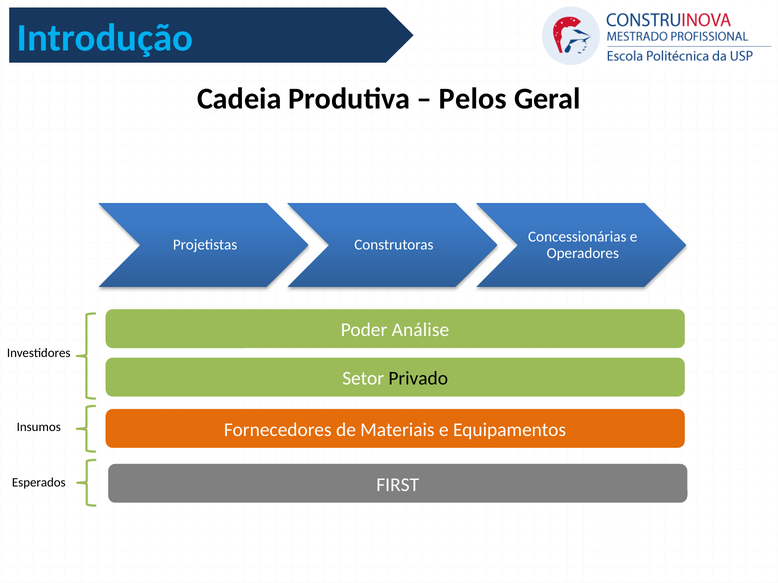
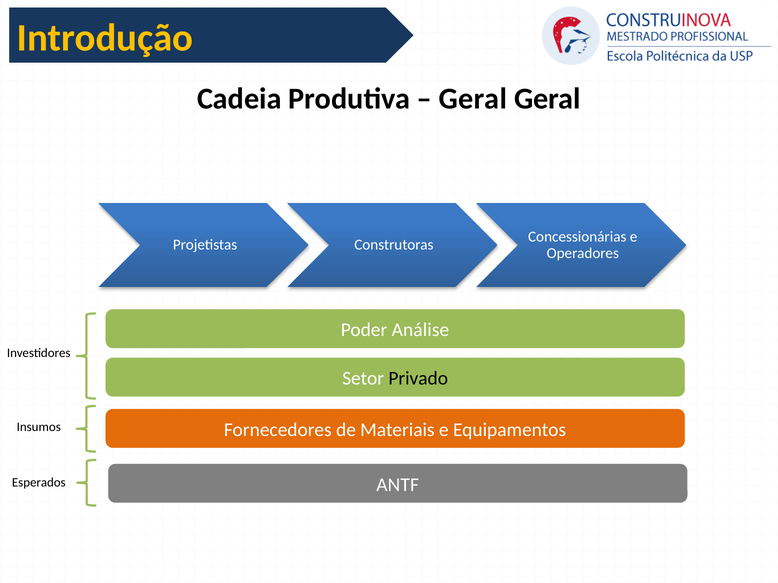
Introdução colour: light blue -> yellow
Pelos at (473, 99): Pelos -> Geral
FIRST: FIRST -> ANTF
